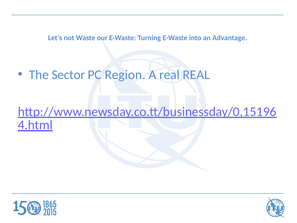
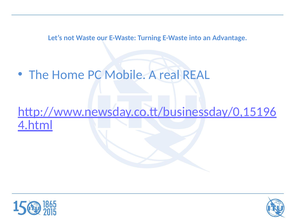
Sector: Sector -> Home
Region: Region -> Mobile
